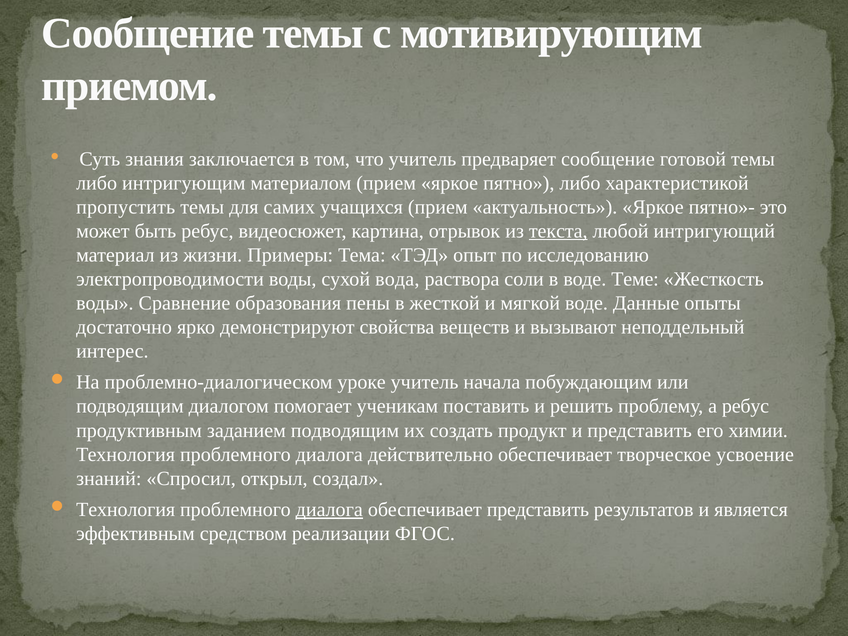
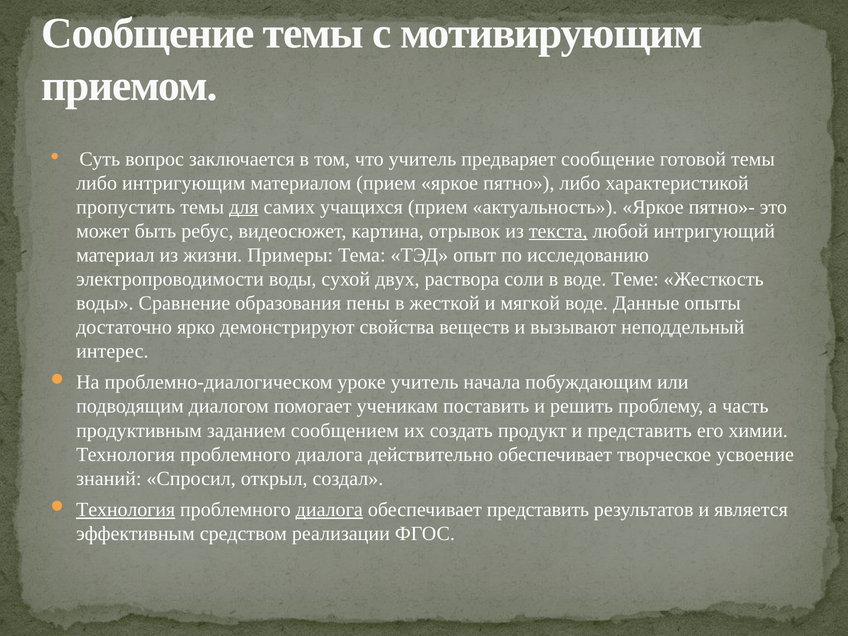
знания: знания -> вопрос
для underline: none -> present
вода: вода -> двух
а ребус: ребус -> часть
заданием подводящим: подводящим -> сообщением
Технология at (126, 510) underline: none -> present
